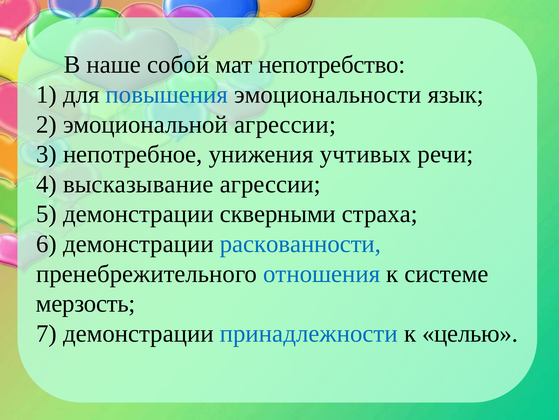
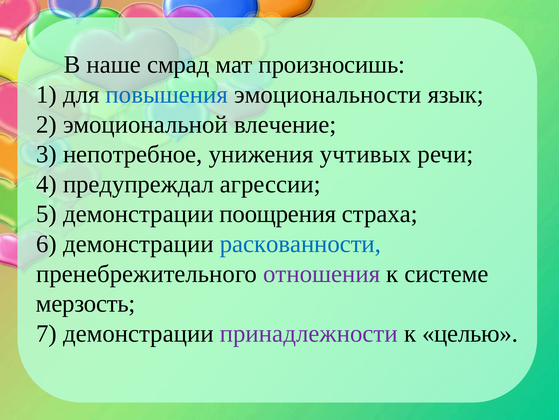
собой: собой -> смрад
непотребство: непотребство -> произносишь
эмоциональной агрессии: агрессии -> влечение
высказывание: высказывание -> предупреждал
скверными: скверными -> поощрения
отношения colour: blue -> purple
принадлежности colour: blue -> purple
